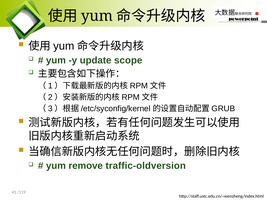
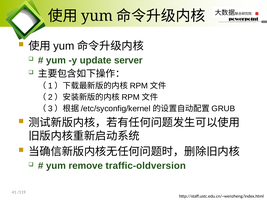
scope: scope -> server
